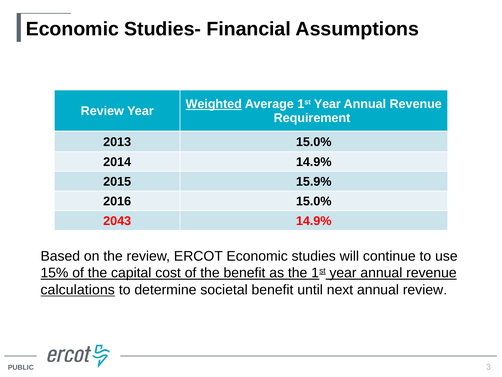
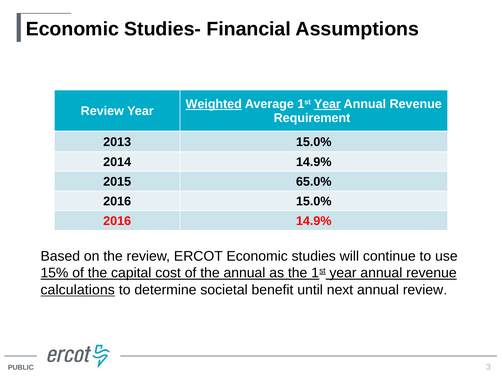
Year at (327, 104) underline: none -> present
15.9%: 15.9% -> 65.0%
2043 at (117, 221): 2043 -> 2016
the benefit: benefit -> annual
